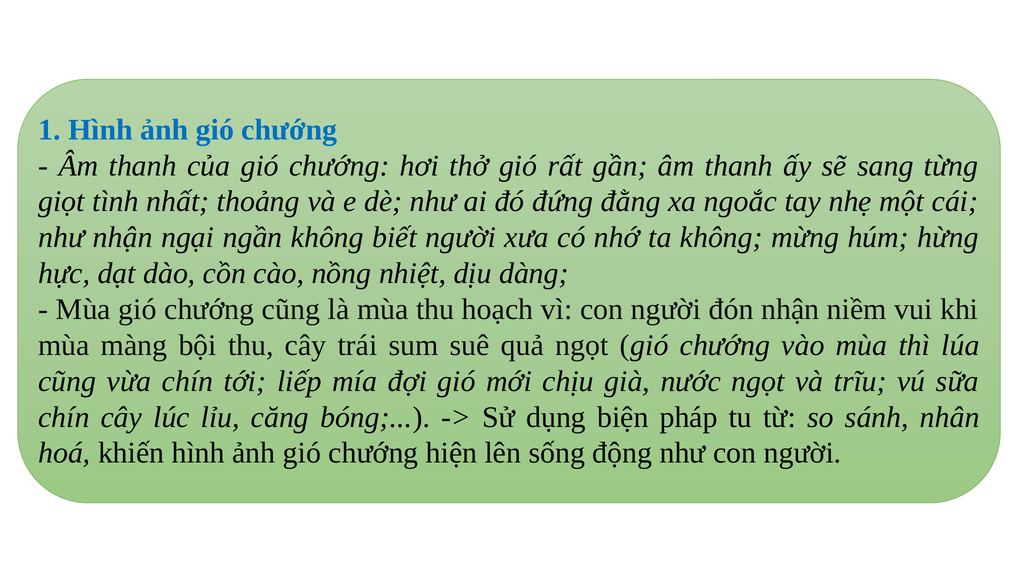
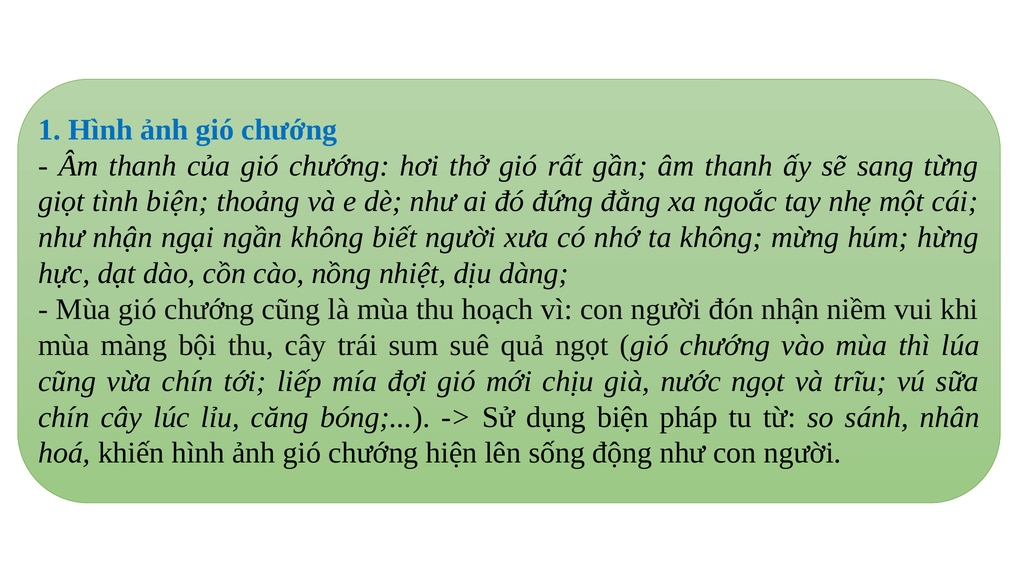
tình nhất: nhất -> biện
